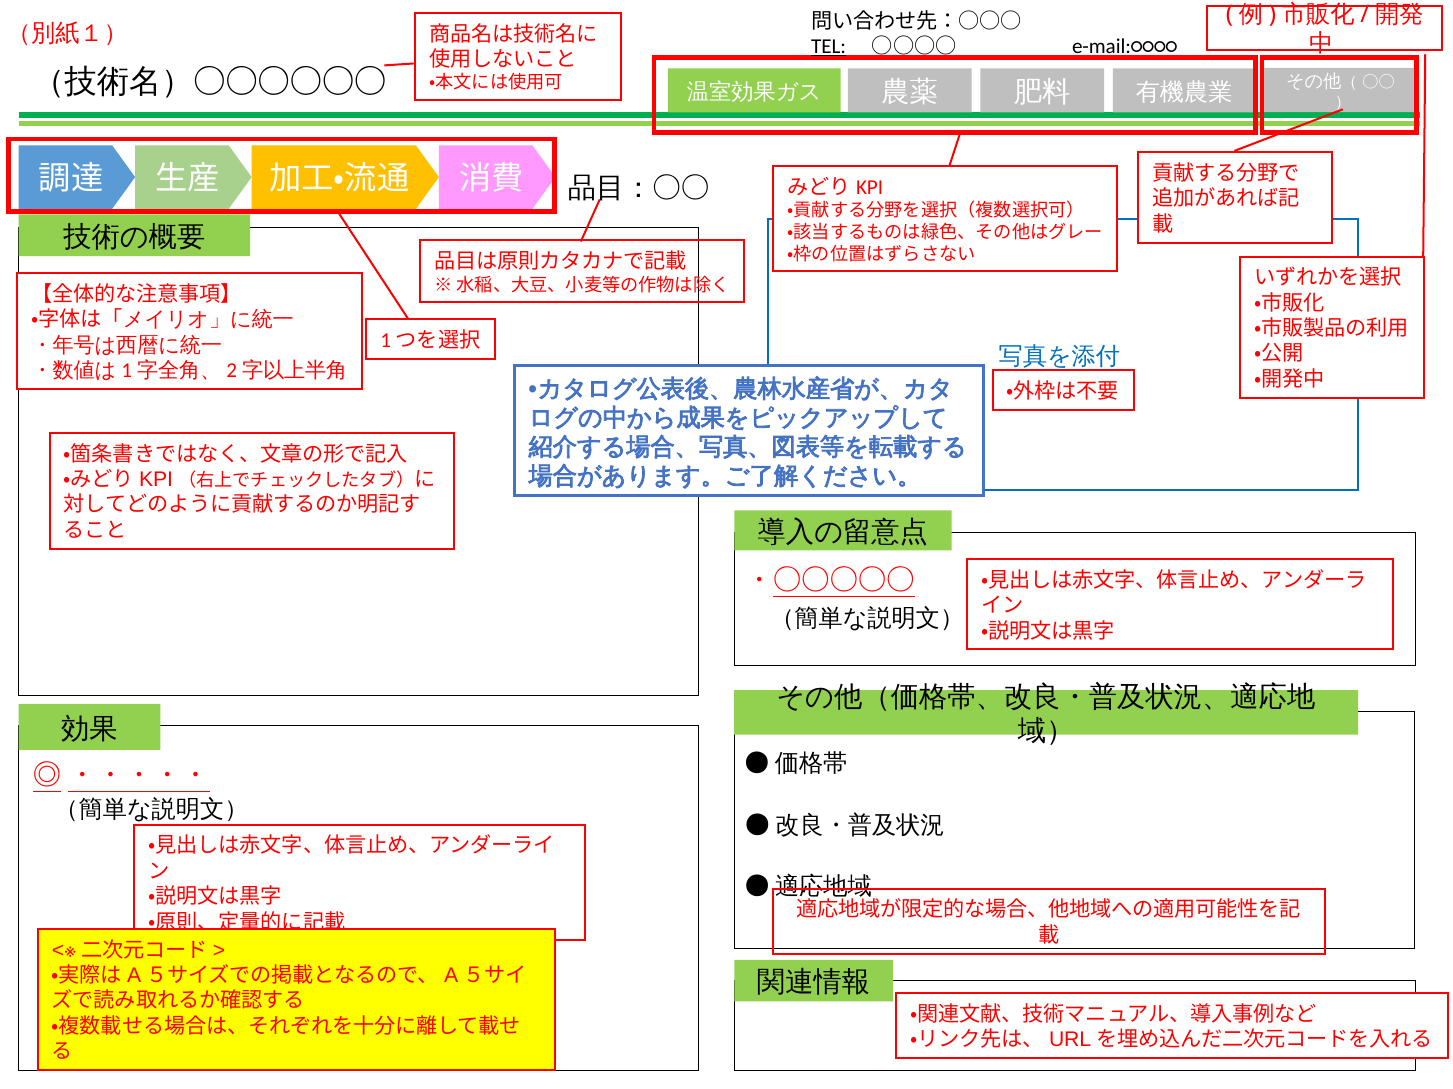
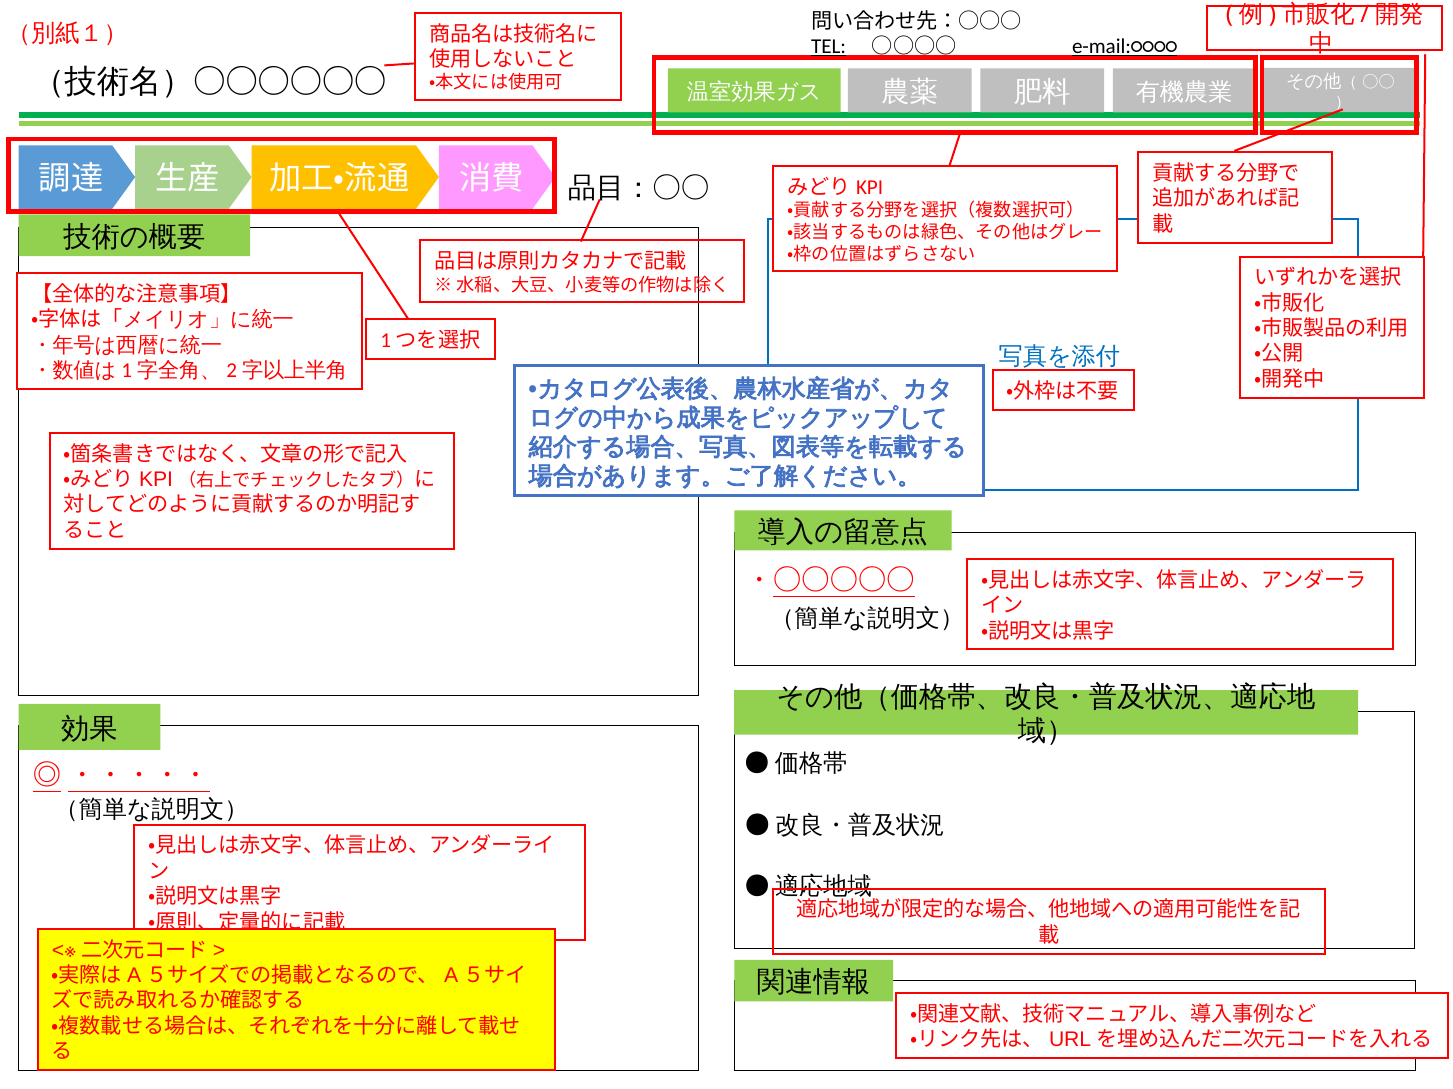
e-mail:○○○○ underline: none -> present
